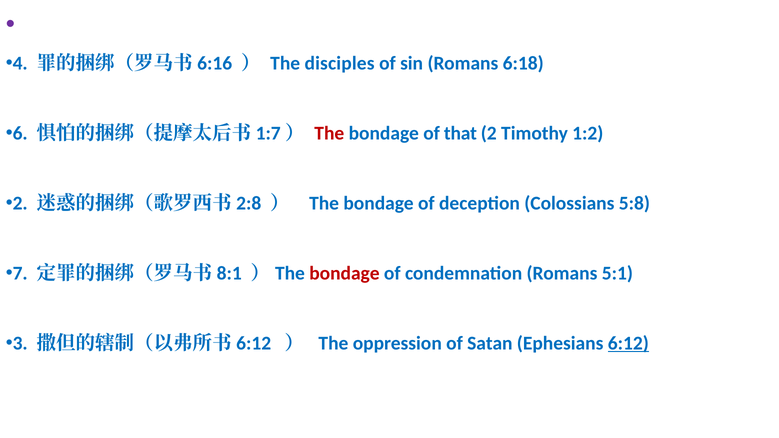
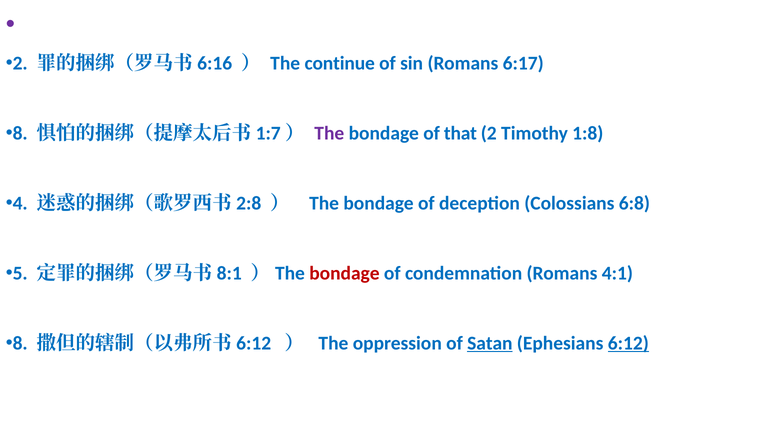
4 at (20, 63): 4 -> 2
disciples: disciples -> continue
6:18: 6:18 -> 6:17
6 at (20, 133): 6 -> 8
The at (329, 133) colour: red -> purple
1:2: 1:2 -> 1:8
2 at (20, 203): 2 -> 4
5:8: 5:8 -> 6:8
7: 7 -> 5
5:1: 5:1 -> 4:1
3 at (20, 343): 3 -> 8
Satan underline: none -> present
